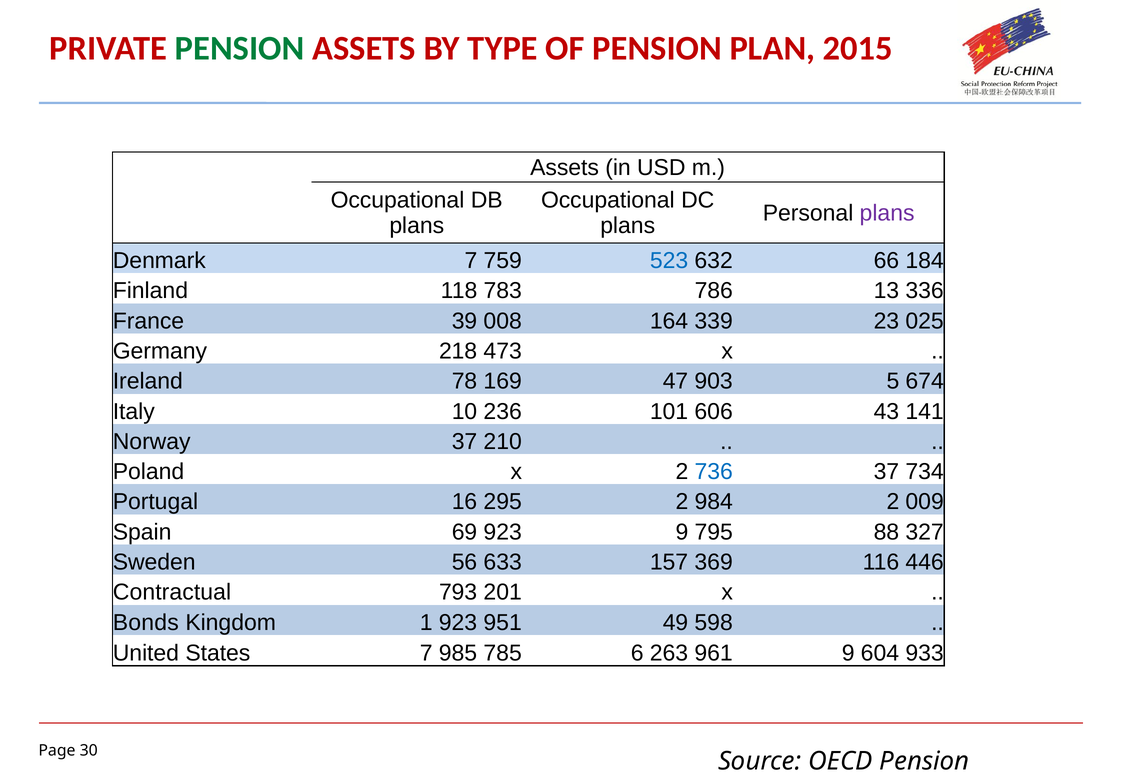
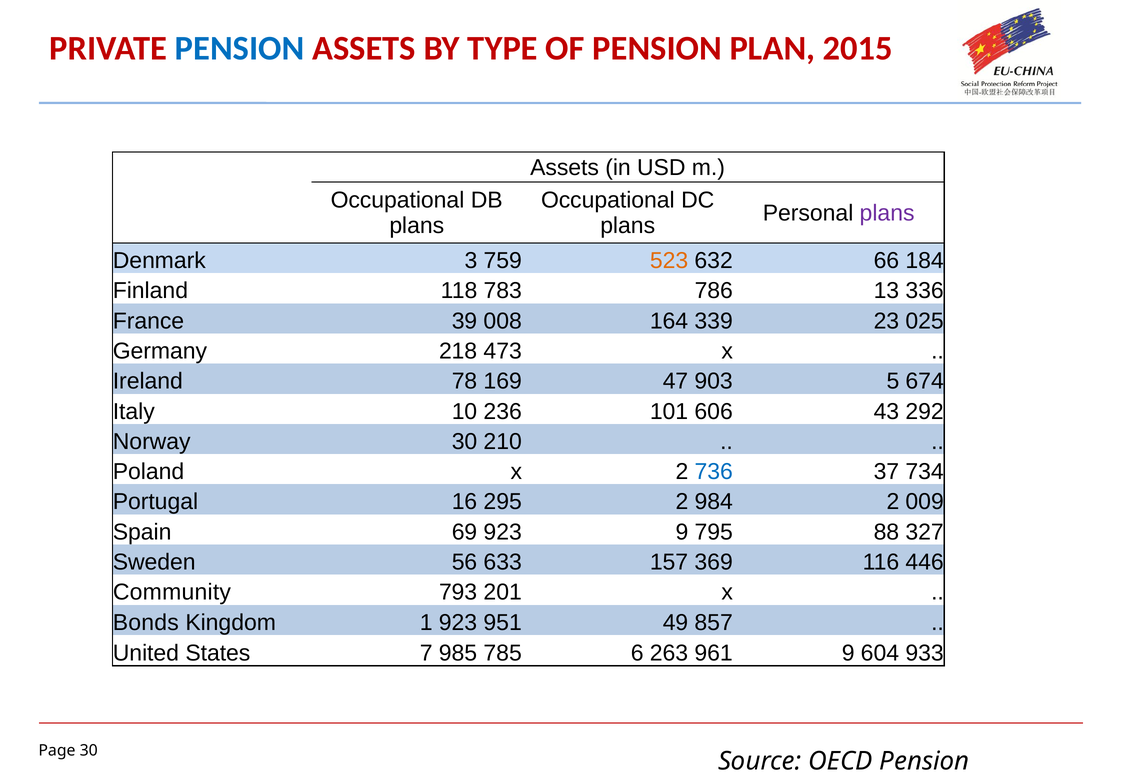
PENSION at (240, 48) colour: green -> blue
Denmark 7: 7 -> 3
523 colour: blue -> orange
141: 141 -> 292
Norway 37: 37 -> 30
Contractual: Contractual -> Community
598: 598 -> 857
